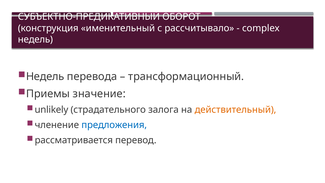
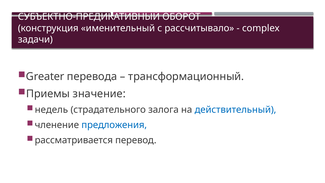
недель at (35, 39): недель -> задачи
Недель at (45, 76): Недель -> Greater
unlikely: unlikely -> недель
действительный colour: orange -> blue
